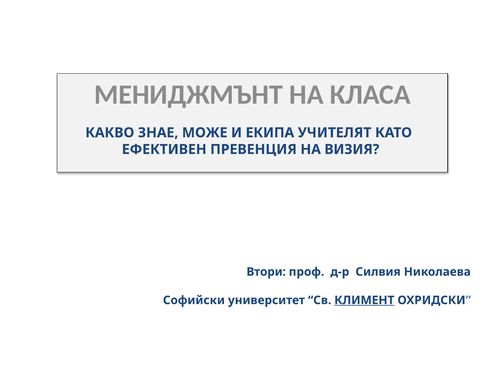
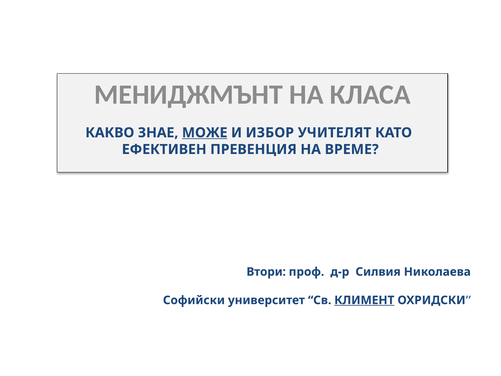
МОЖЕ underline: none -> present
ЕКИПА: ЕКИПА -> ИЗБОР
ВИЗИЯ: ВИЗИЯ -> ВРЕМЕ
